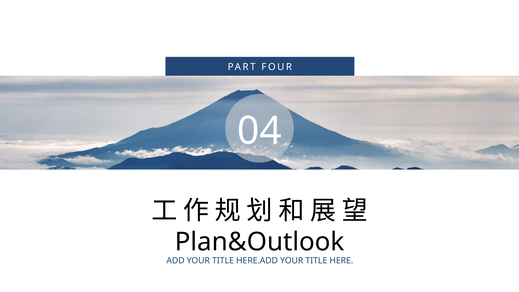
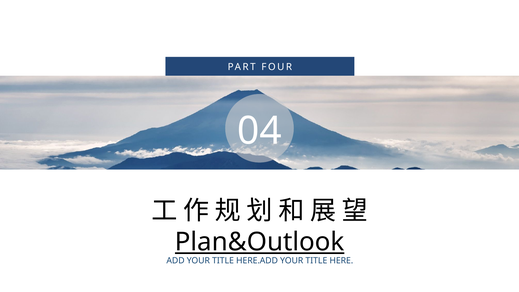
Plan&Outlook underline: none -> present
